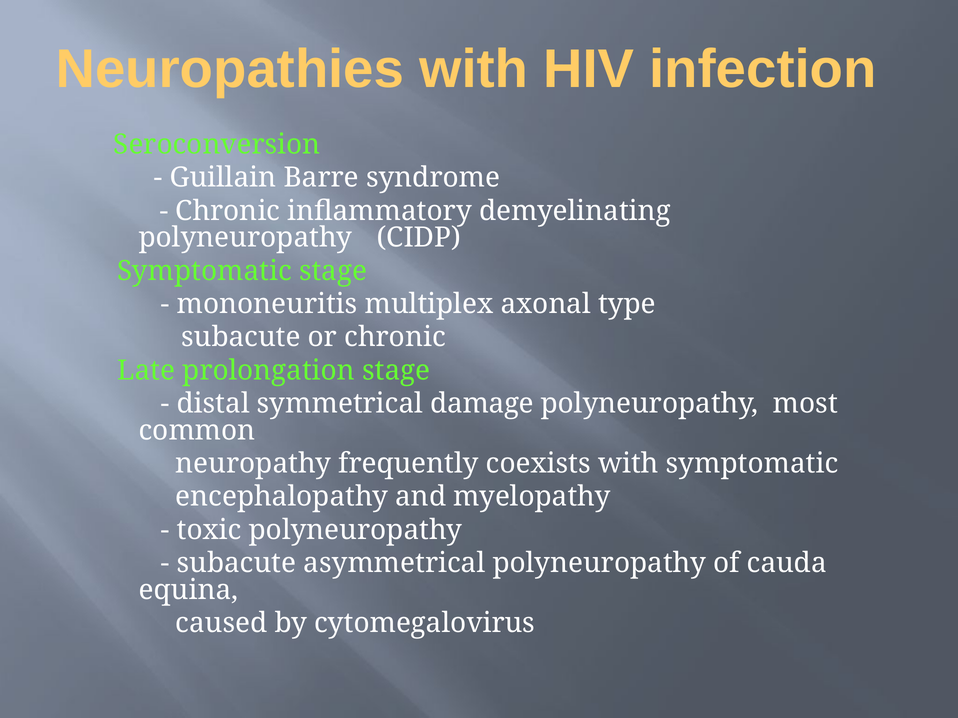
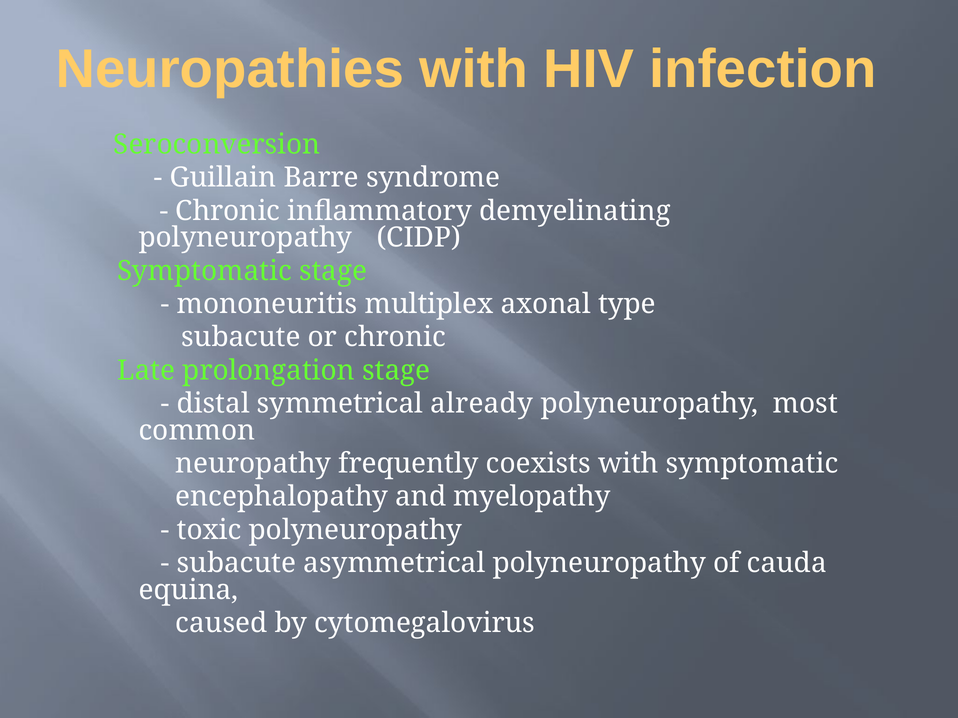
damage: damage -> already
